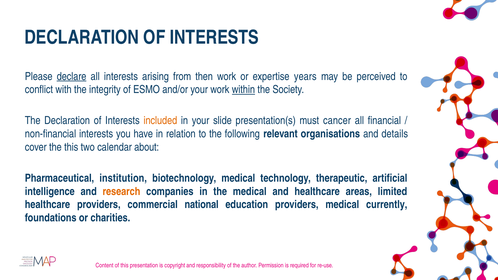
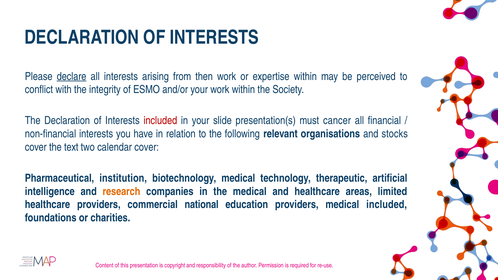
expertise years: years -> within
within at (243, 90) underline: present -> none
included at (160, 121) colour: orange -> red
details: details -> stocks
the this: this -> text
calendar about: about -> cover
medical currently: currently -> included
